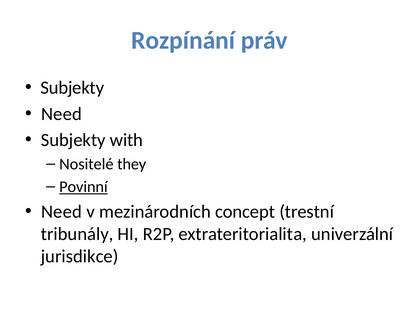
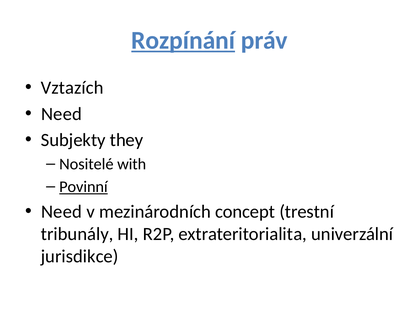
Rozpínání underline: none -> present
Subjekty at (72, 88): Subjekty -> Vztazích
with: with -> they
they: they -> with
